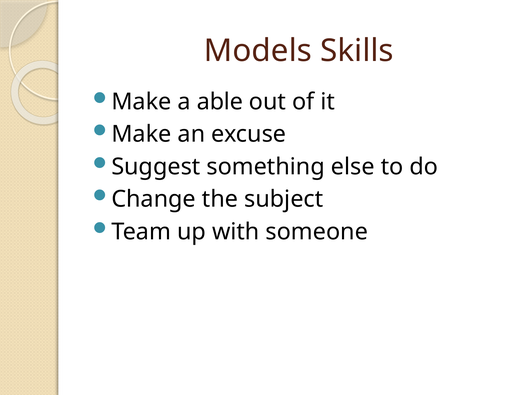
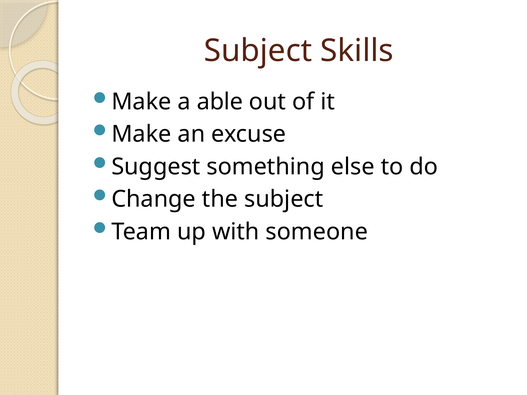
Models at (258, 51): Models -> Subject
